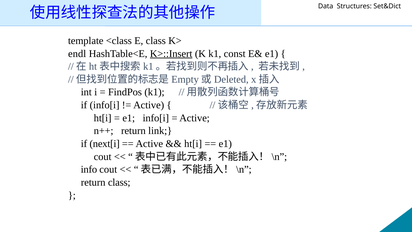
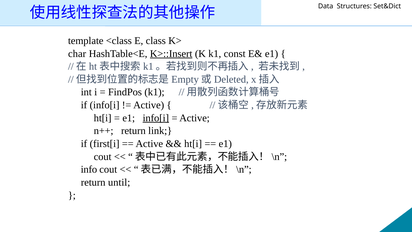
endl: endl -> char
info[i at (156, 118) underline: none -> present
next[i: next[i -> first[i
return class: class -> until
